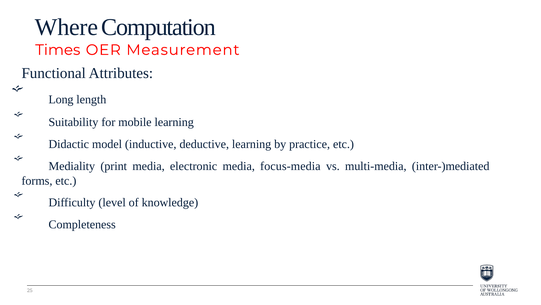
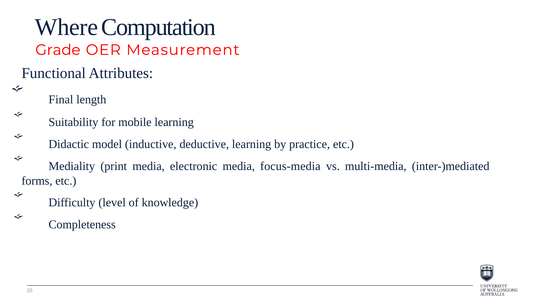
Times: Times -> Grade
Long: Long -> Final
